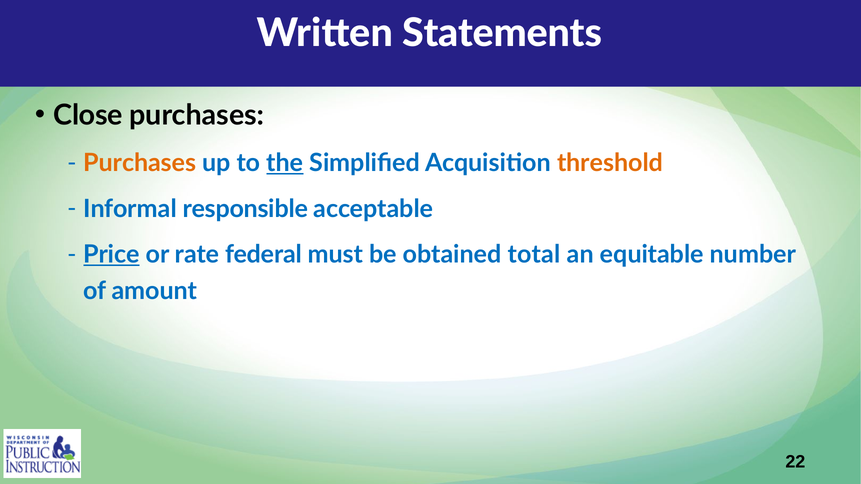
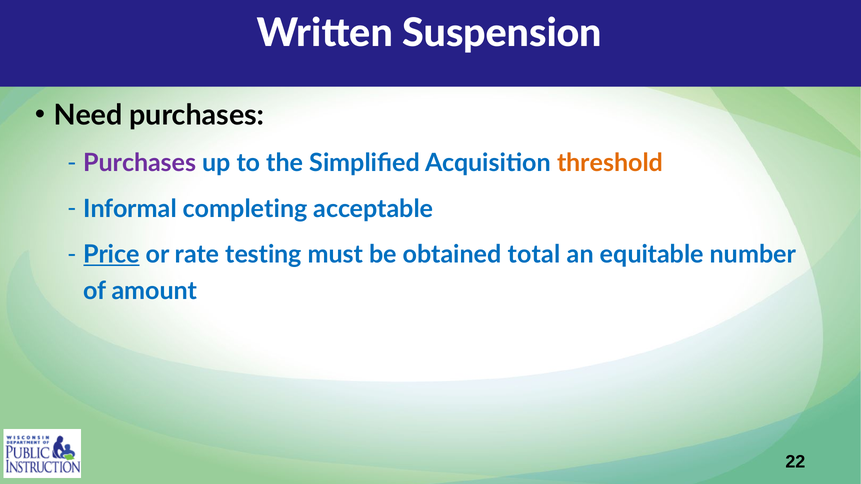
Statements: Statements -> Suspension
Close: Close -> Need
Purchases at (140, 163) colour: orange -> purple
the underline: present -> none
responsible: responsible -> completing
federal: federal -> testing
